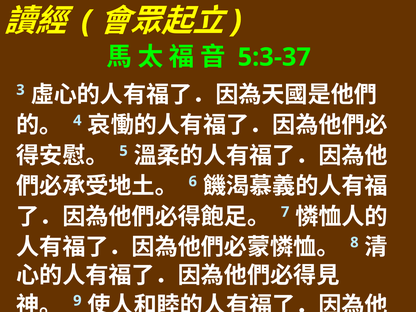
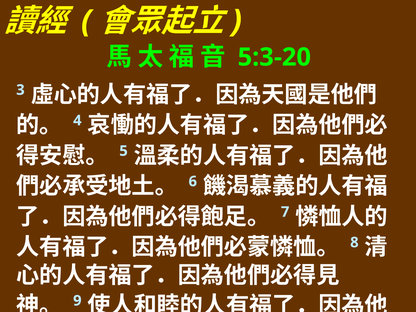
5:3-37: 5:3-37 -> 5:3-20
